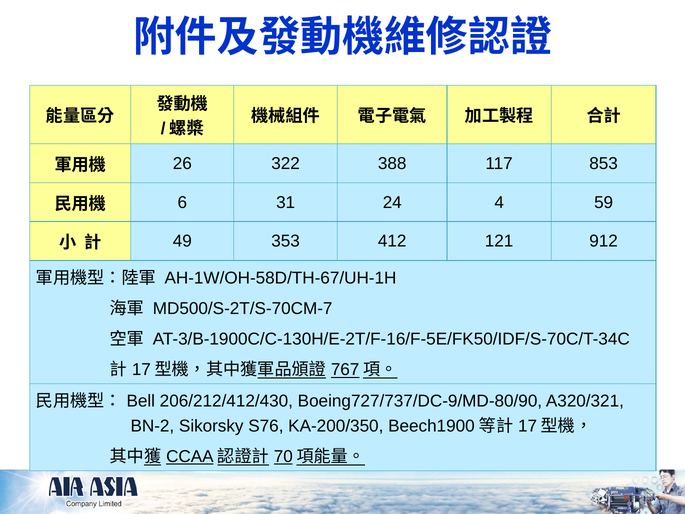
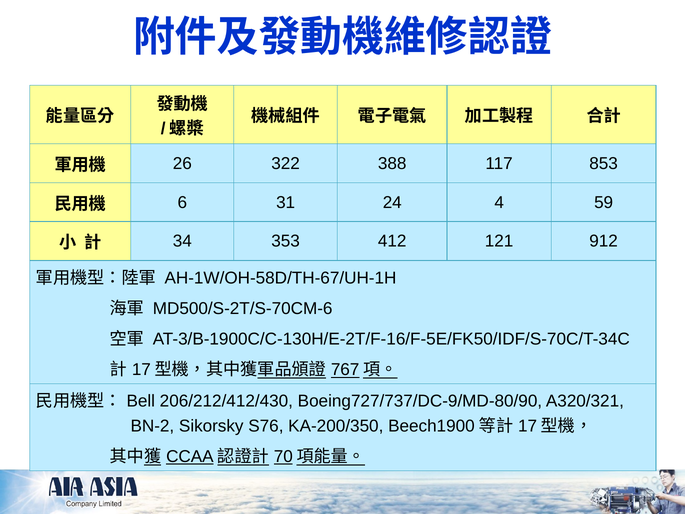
49: 49 -> 34
MD500/S-2T/S-70CM-7: MD500/S-2T/S-70CM-7 -> MD500/S-2T/S-70CM-6
